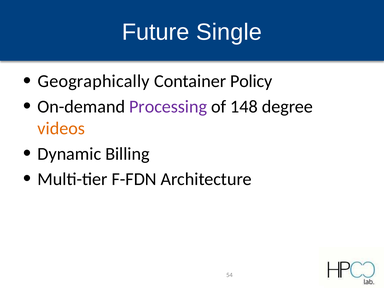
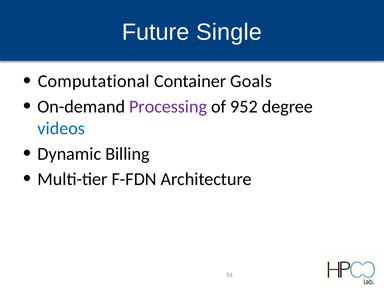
Geographically: Geographically -> Computational
Policy: Policy -> Goals
148: 148 -> 952
videos colour: orange -> blue
